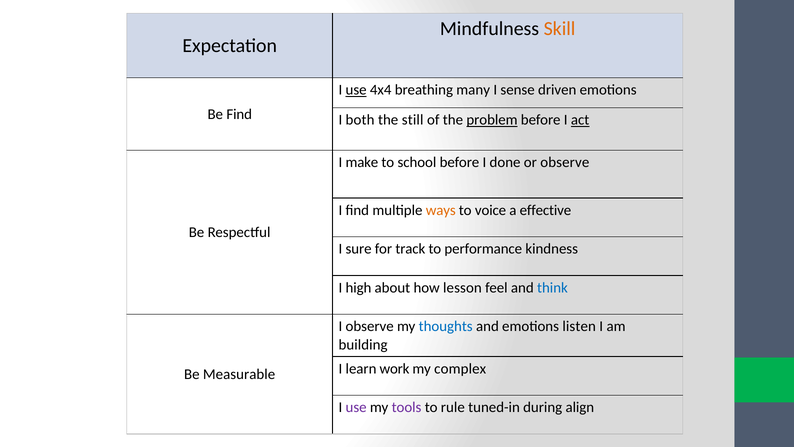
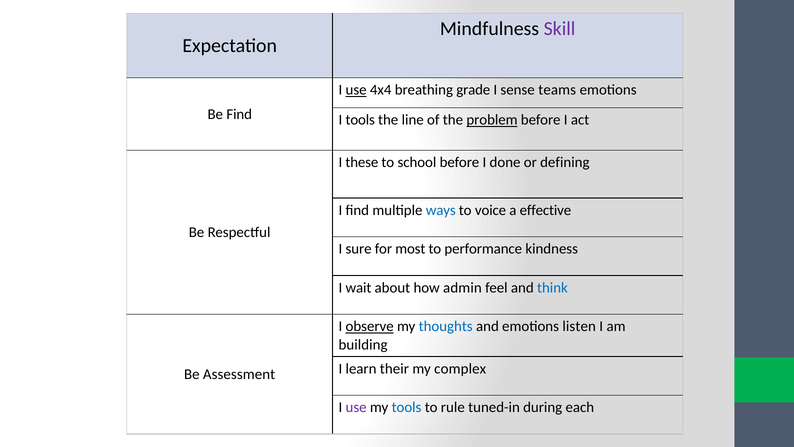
Skill colour: orange -> purple
many: many -> grade
driven: driven -> teams
I both: both -> tools
still: still -> line
act underline: present -> none
make: make -> these
or observe: observe -> defining
ways colour: orange -> blue
track: track -> most
high: high -> wait
lesson: lesson -> admin
observe at (370, 326) underline: none -> present
work: work -> their
Measurable: Measurable -> Assessment
tools at (407, 407) colour: purple -> blue
align: align -> each
